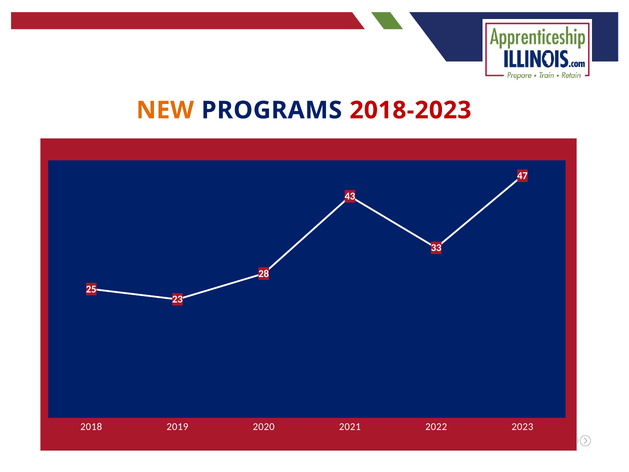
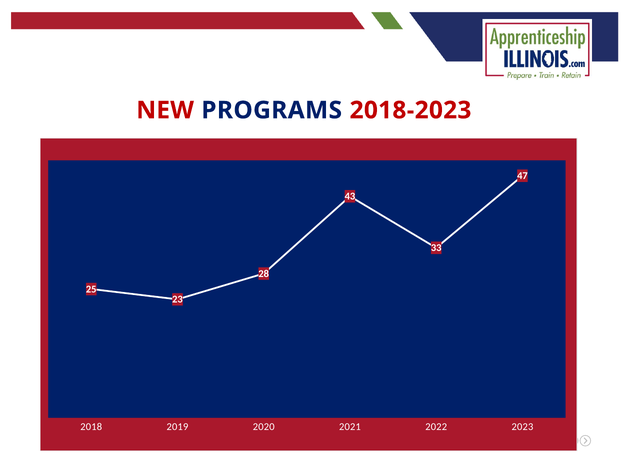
NEW colour: orange -> red
